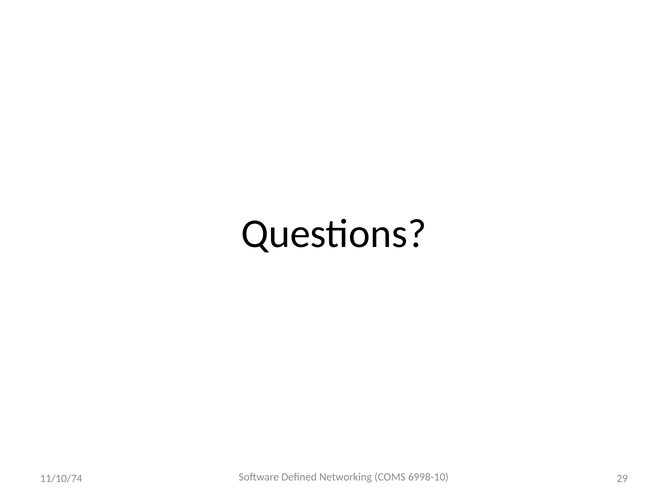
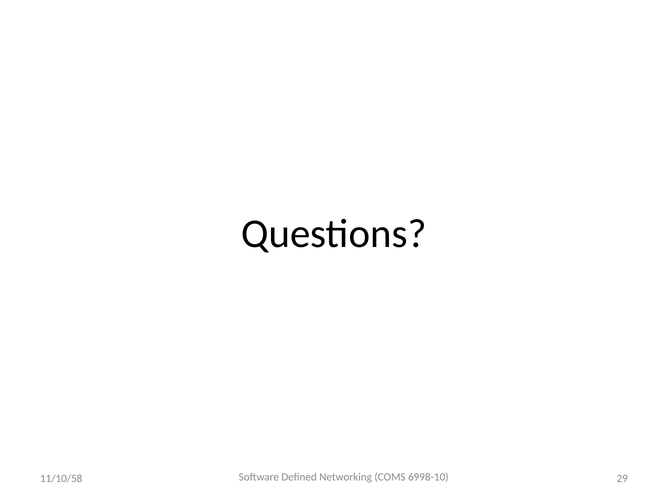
11/10/74: 11/10/74 -> 11/10/58
